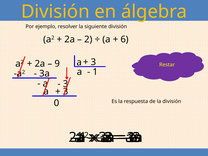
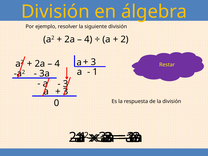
2 at (88, 39): 2 -> 4
6 at (125, 39): 6 -> 2
9 at (57, 64): 9 -> 4
